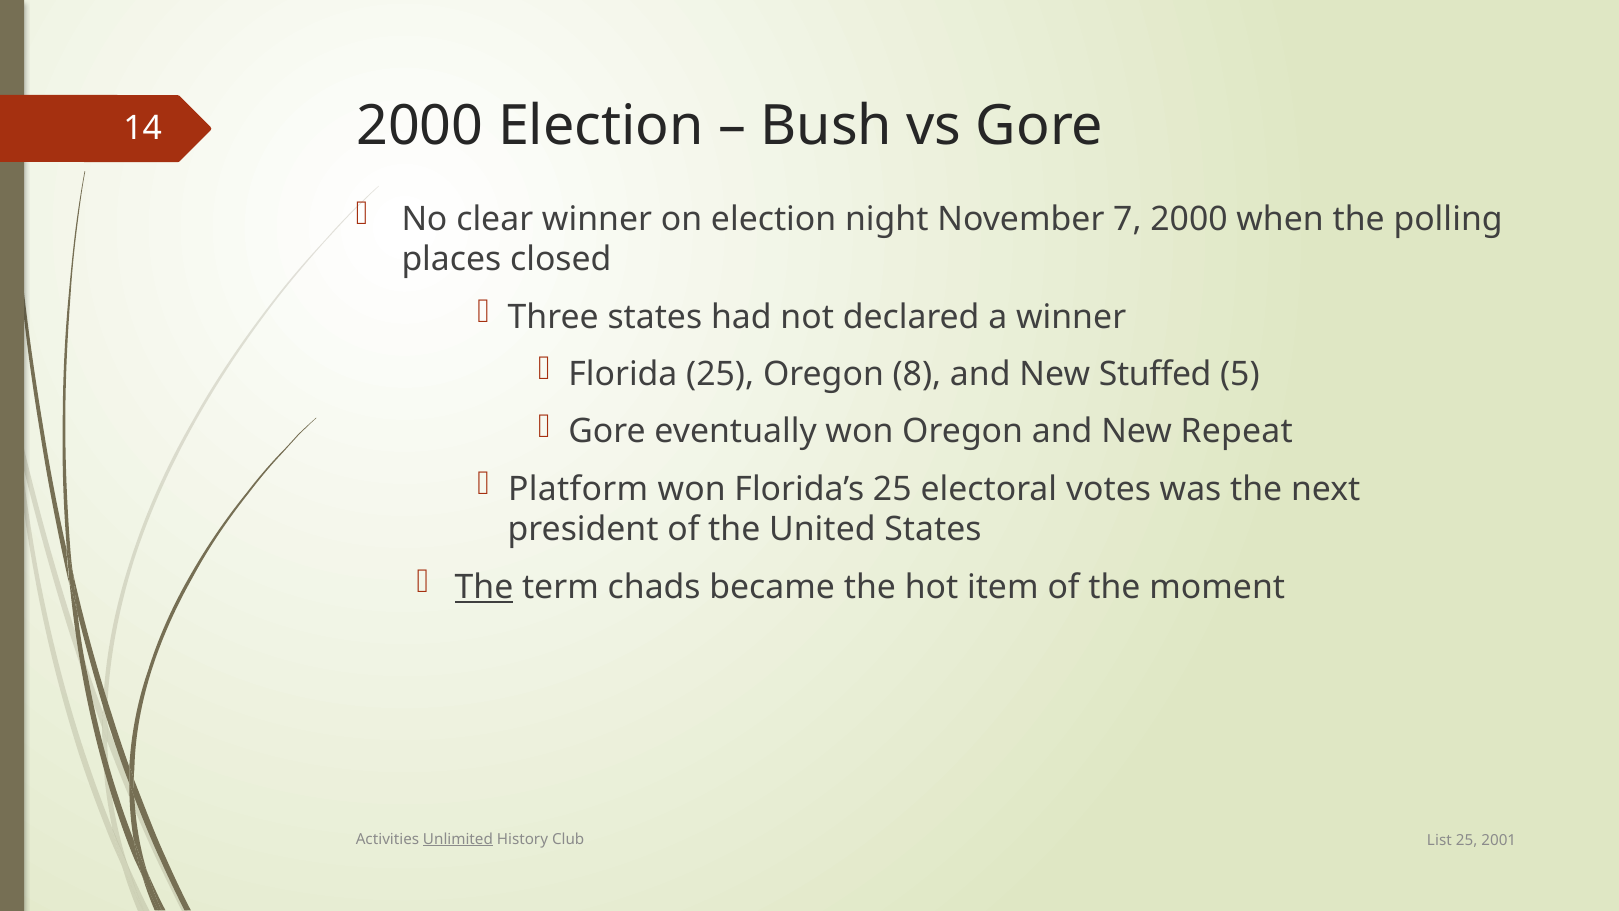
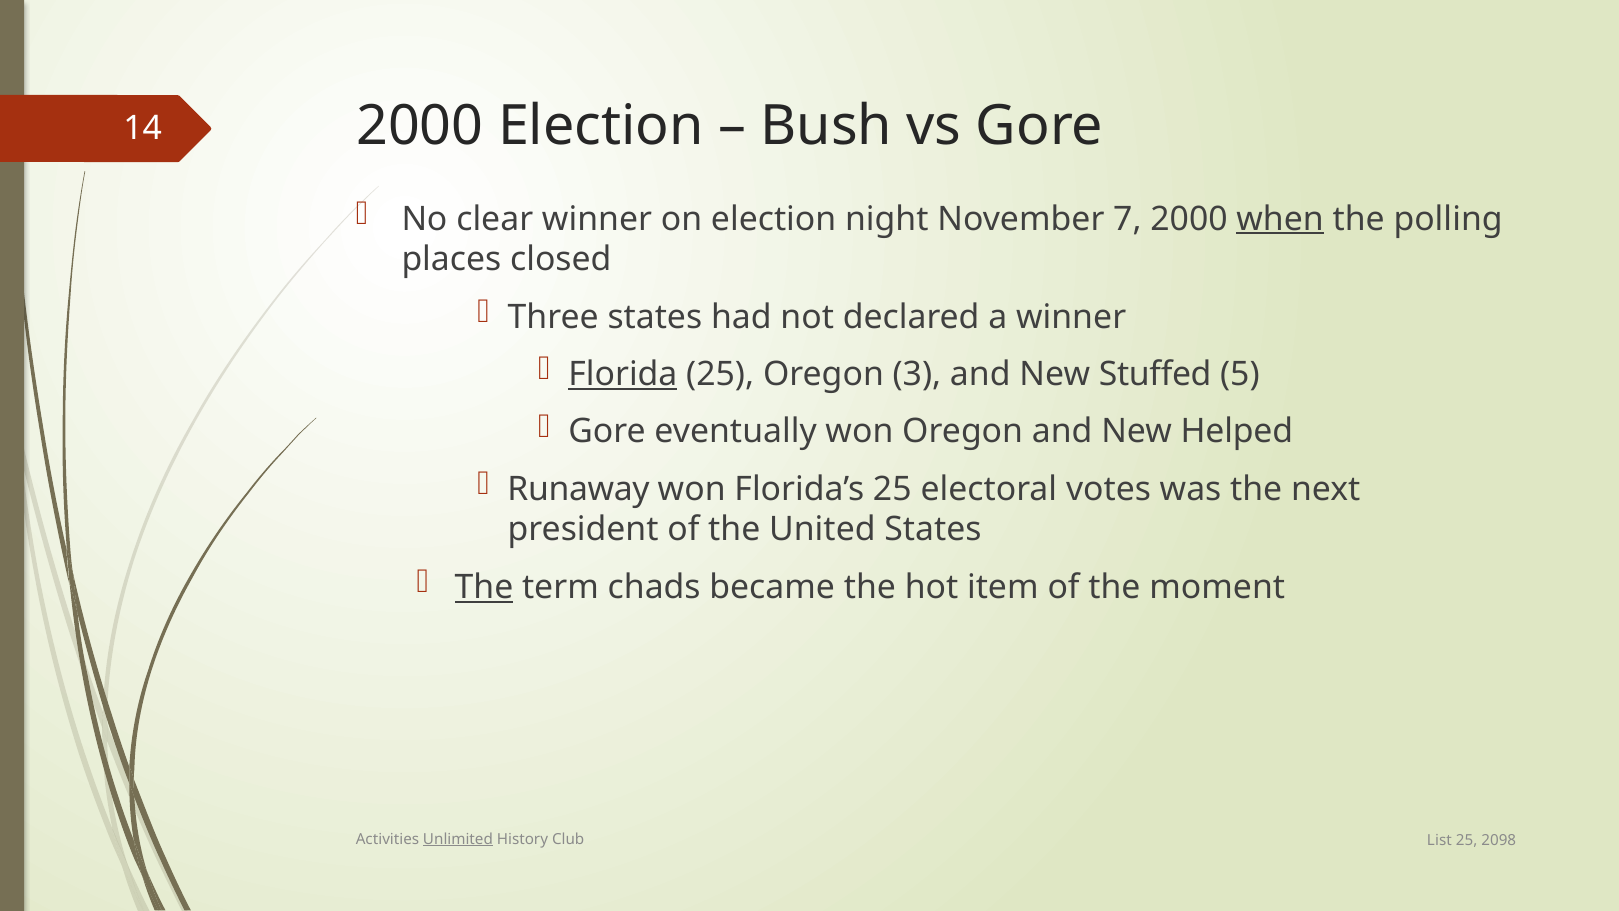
when underline: none -> present
Florida underline: none -> present
8: 8 -> 3
Repeat: Repeat -> Helped
Platform: Platform -> Runaway
2001: 2001 -> 2098
